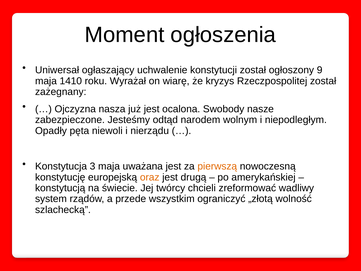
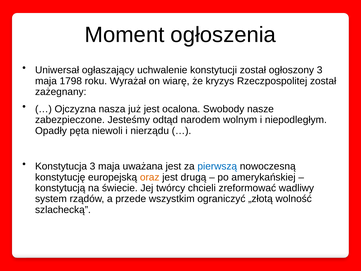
ogłoszony 9: 9 -> 3
1410: 1410 -> 1798
pierwszą colour: orange -> blue
